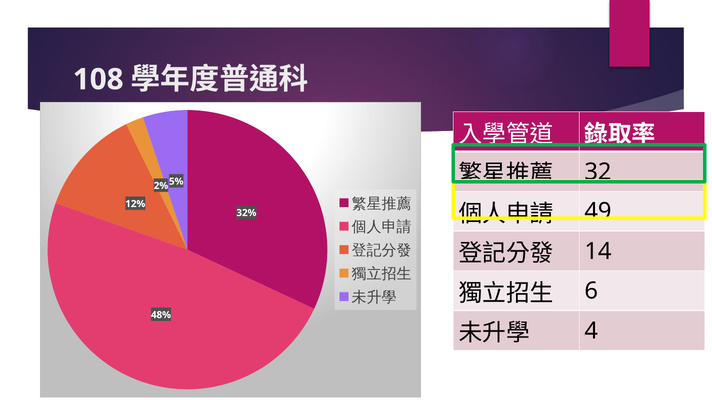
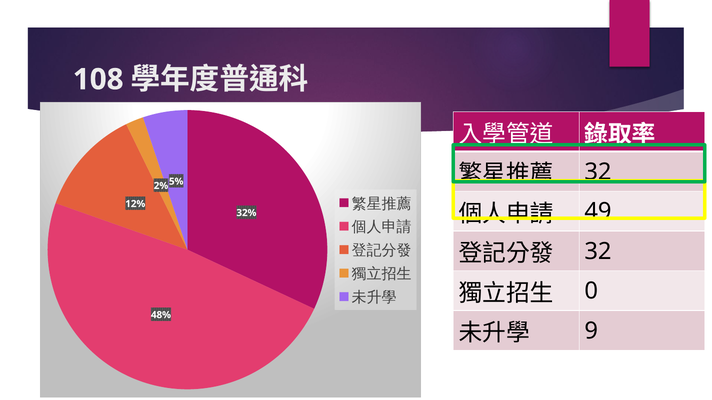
14 at (598, 252): 14 -> 32
6: 6 -> 0
4: 4 -> 9
